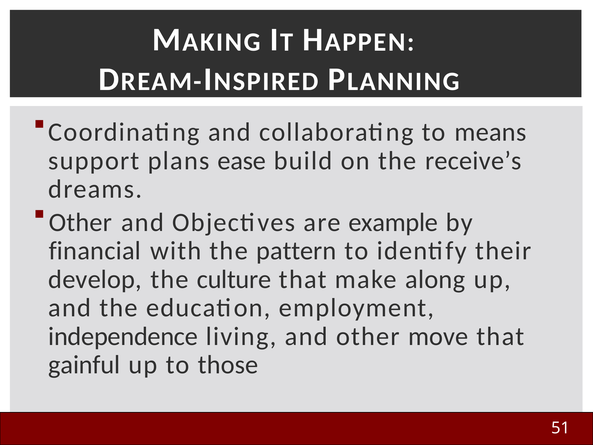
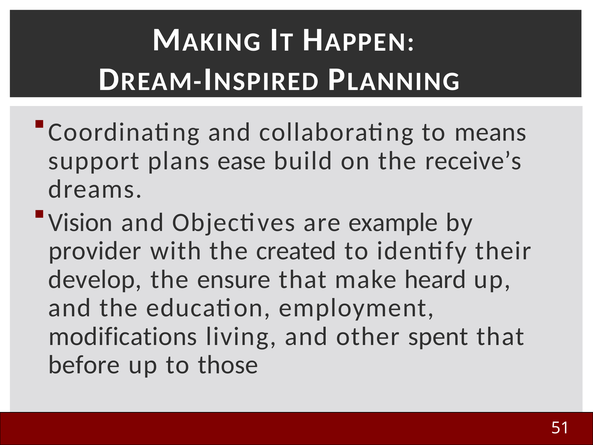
Other at (80, 222): Other -> Vision
financial: financial -> provider
pattern: pattern -> created
culture: culture -> ensure
along: along -> heard
independence: independence -> modifications
move: move -> spent
gainful: gainful -> before
